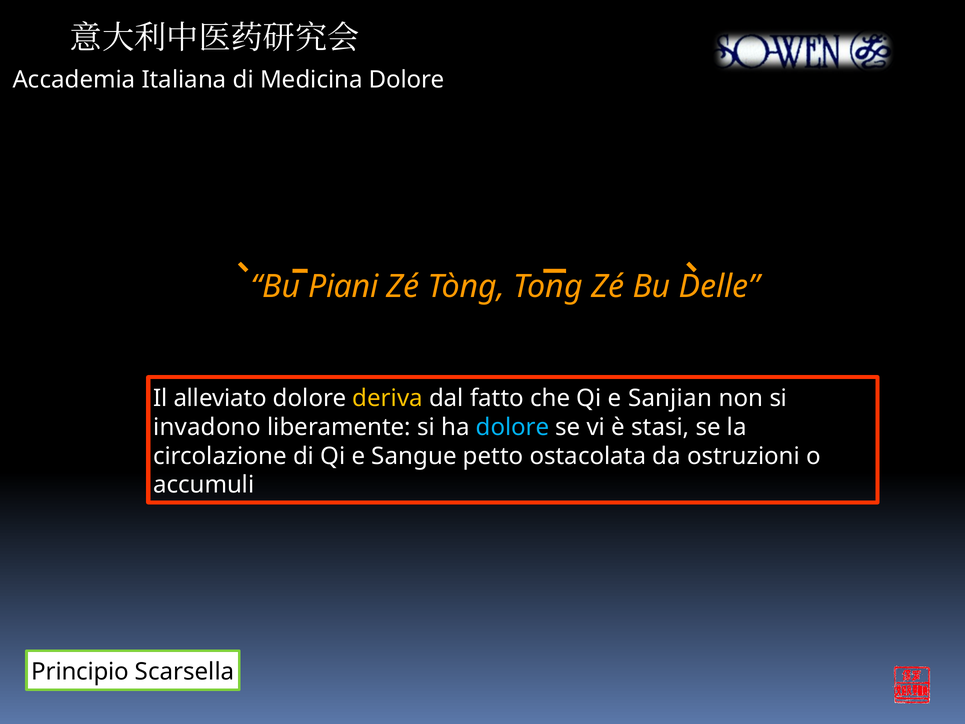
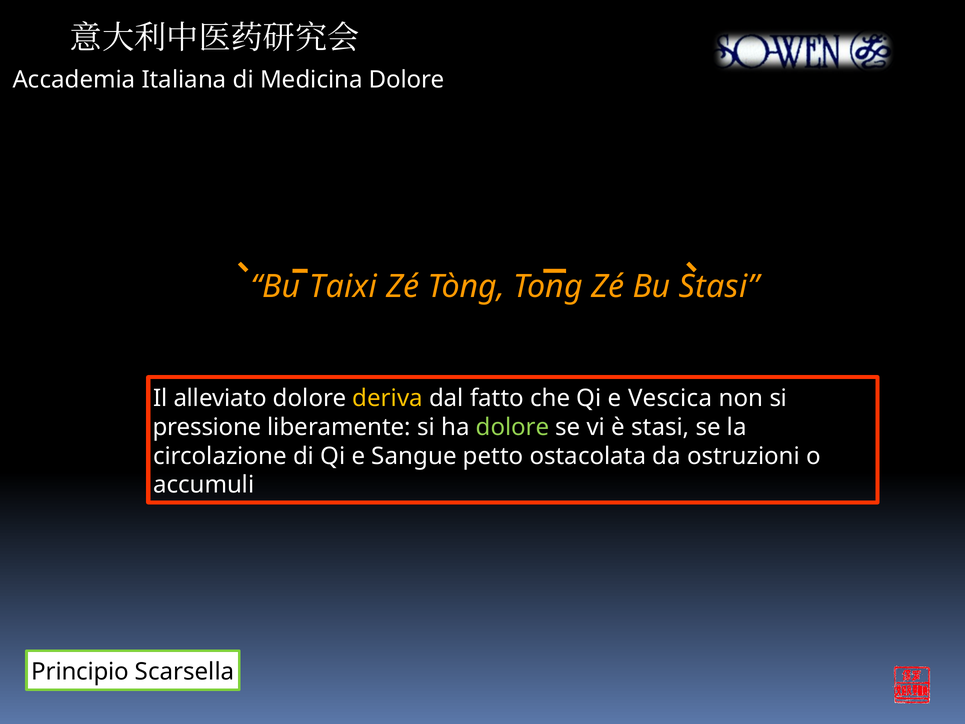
Piani: Piani -> Taixi
Bu Delle: Delle -> Stasi
Sanjian: Sanjian -> Vescica
invadono: invadono -> pressione
dolore at (512, 427) colour: light blue -> light green
